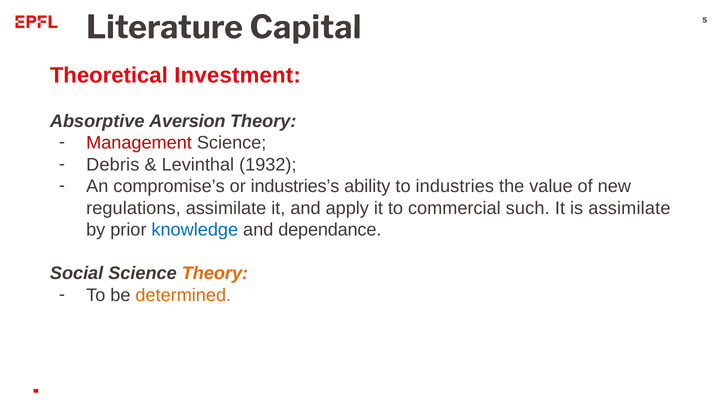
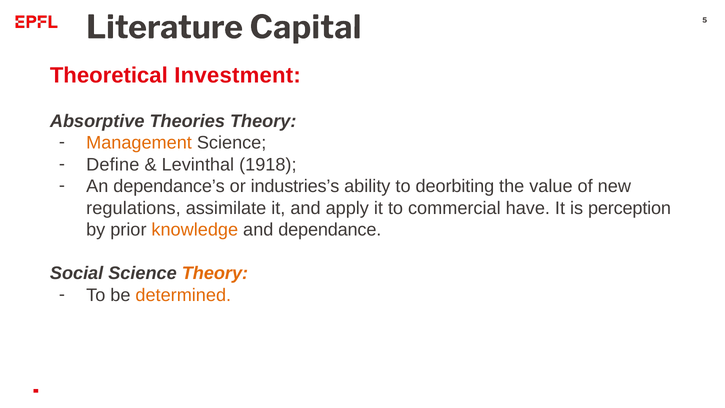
Aversion: Aversion -> Theories
Management colour: red -> orange
Debris: Debris -> Define
1932: 1932 -> 1918
compromise’s: compromise’s -> dependance’s
industries: industries -> deorbiting
such: such -> have
is assimilate: assimilate -> perception
knowledge colour: blue -> orange
